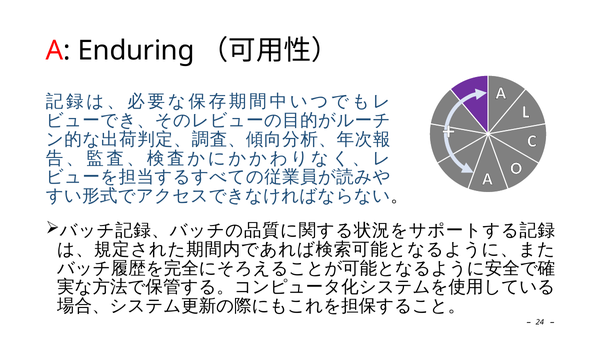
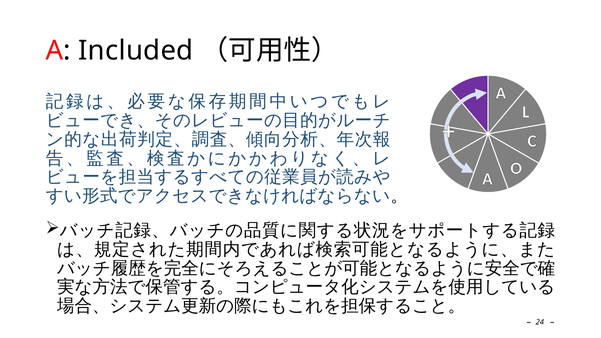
Enduring: Enduring -> Included
